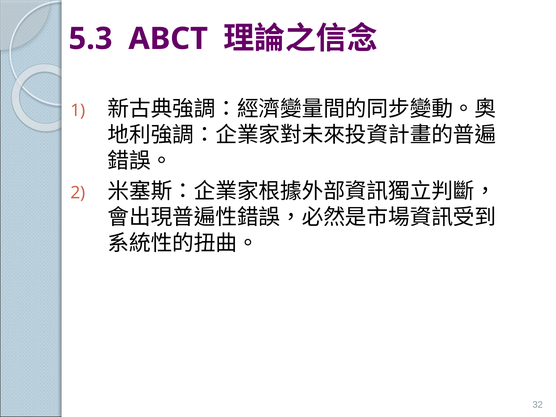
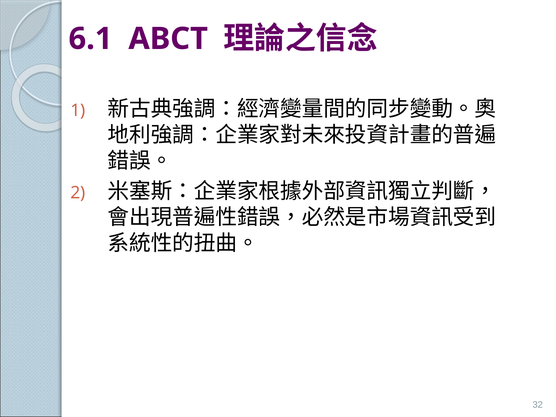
5.3: 5.3 -> 6.1
